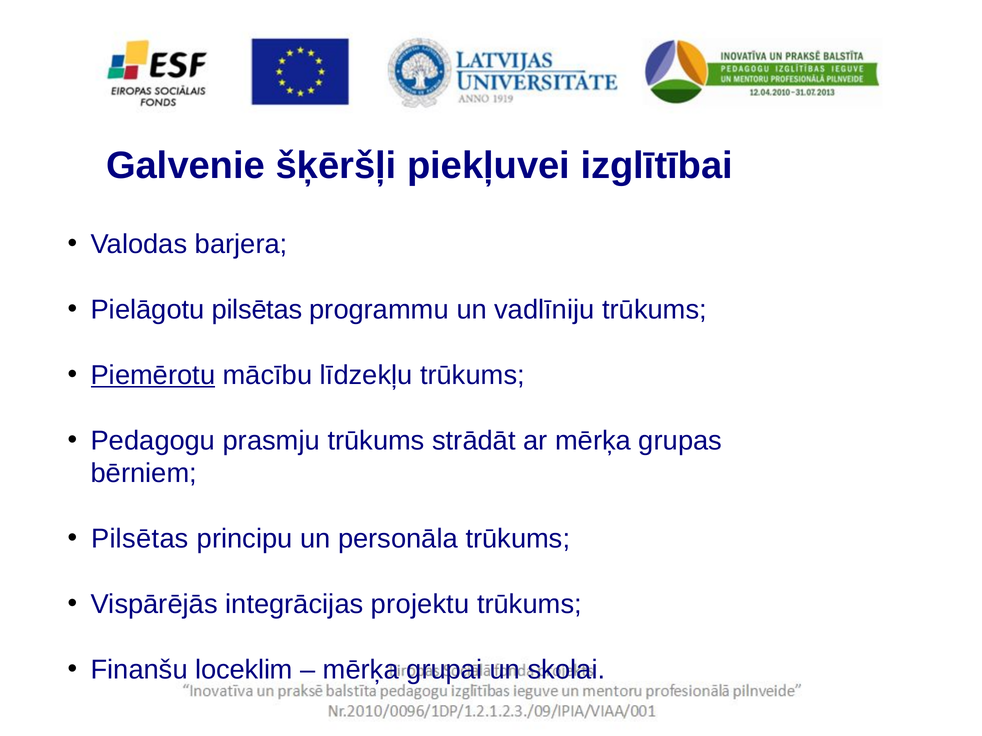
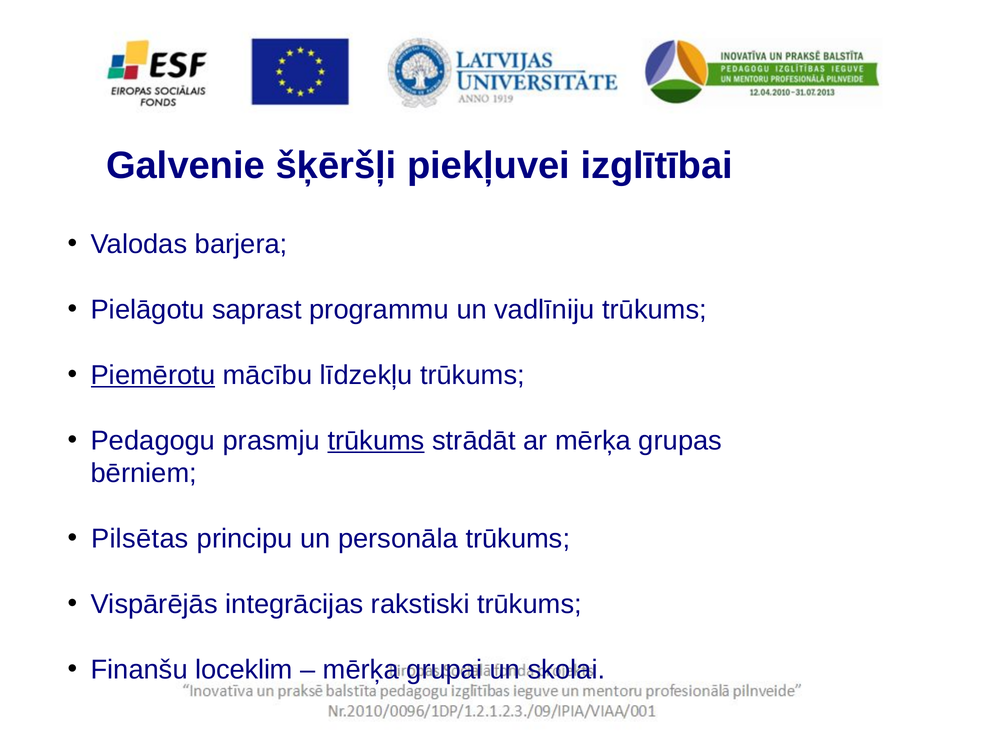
Pielāgotu pilsētas: pilsētas -> saprast
trūkums at (376, 441) underline: none -> present
projektu: projektu -> rakstiski
